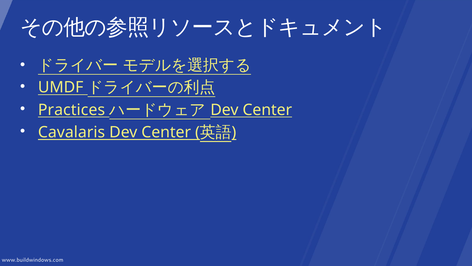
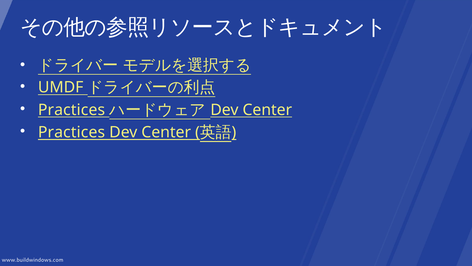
Cavalaris at (72, 132): Cavalaris -> Practices
